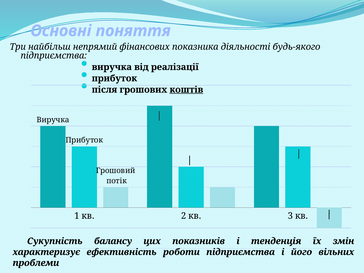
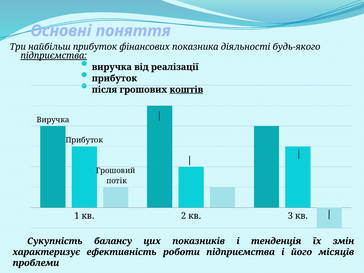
найбільш непрямий: непрямий -> прибуток
підприємства at (54, 56) underline: none -> present
вільних: вільних -> місяців
